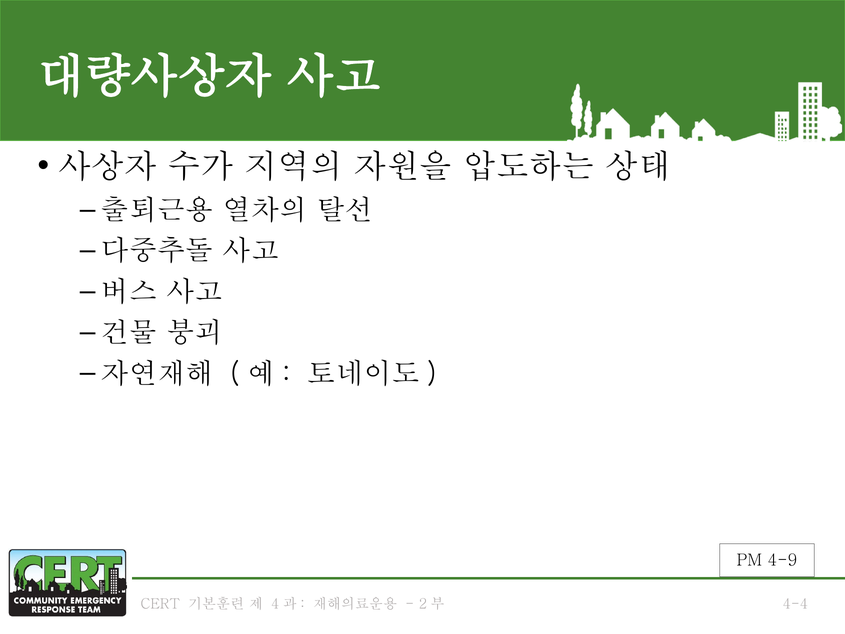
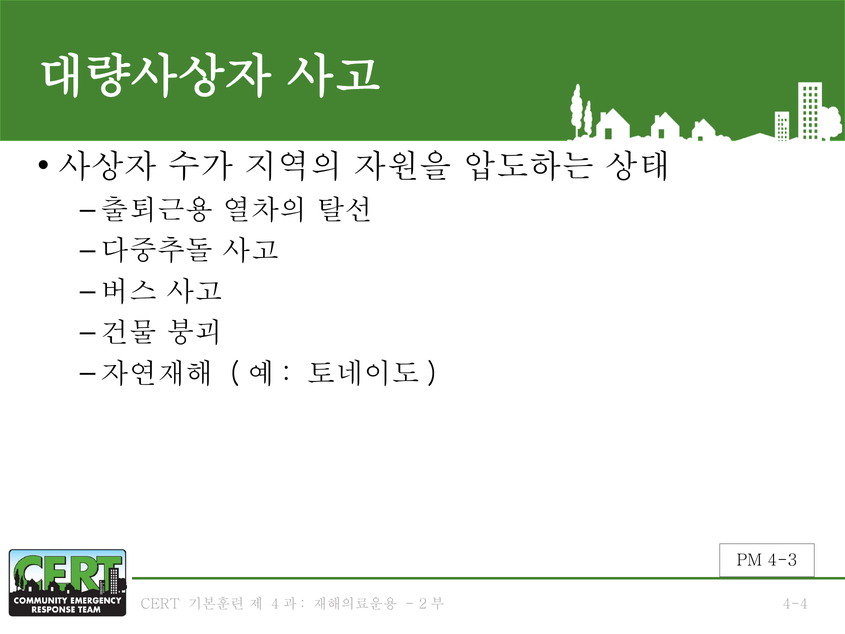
4-9: 4-9 -> 4-3
